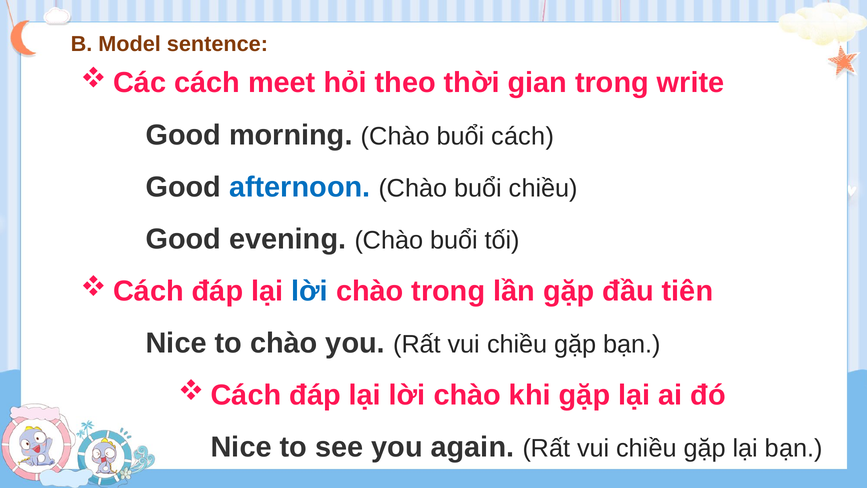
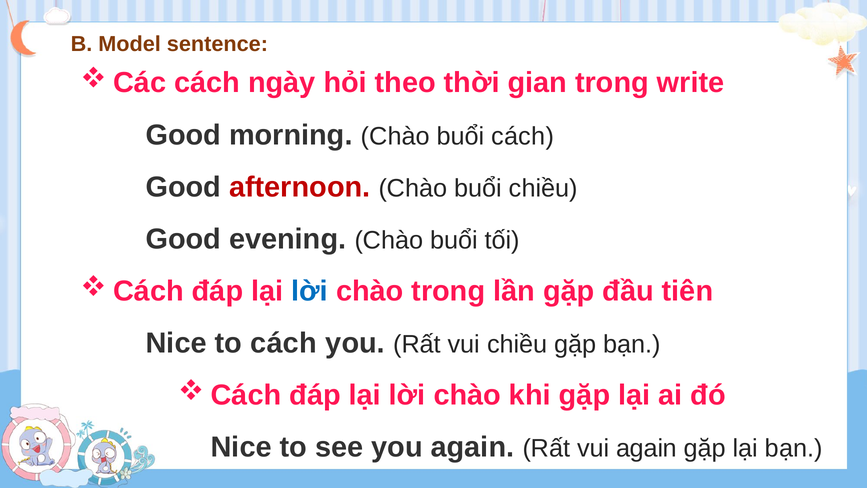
meet: meet -> ngày
afternoon colour: blue -> red
to chào: chào -> cách
again Rất vui chiều: chiều -> again
